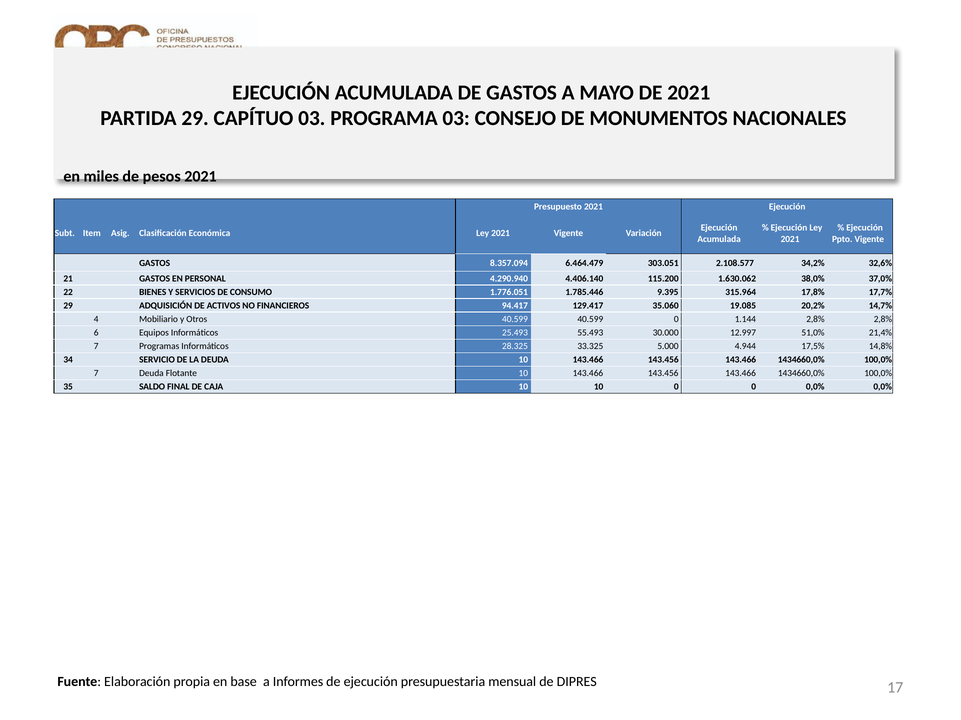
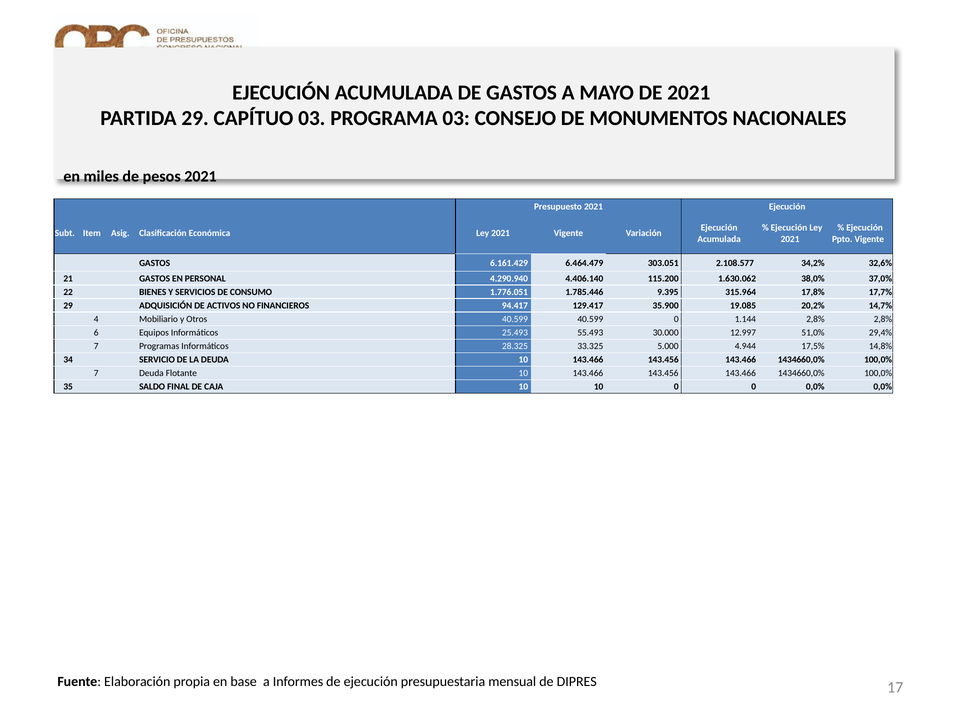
8.357.094: 8.357.094 -> 6.161.429
35.060: 35.060 -> 35.900
21,4%: 21,4% -> 29,4%
